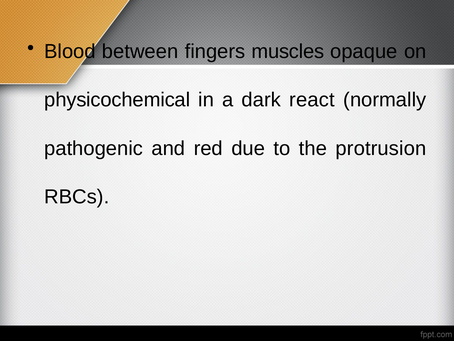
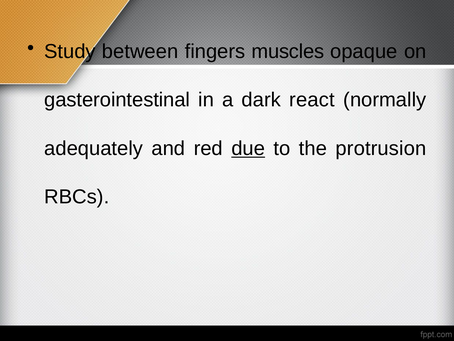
Blood: Blood -> Study
physicochemical: physicochemical -> gasterointestinal
pathogenic: pathogenic -> adequately
due underline: none -> present
